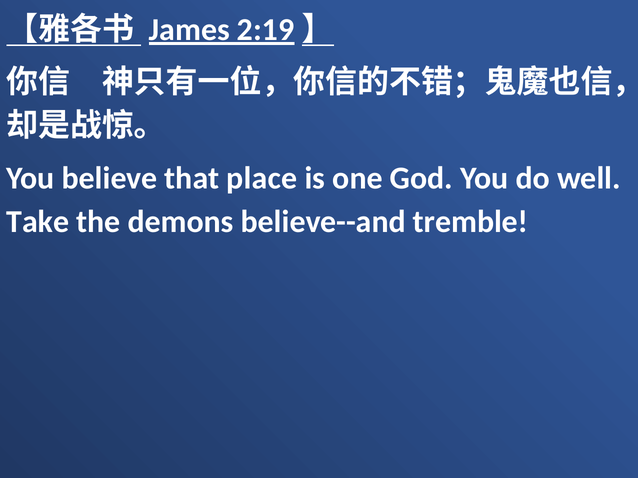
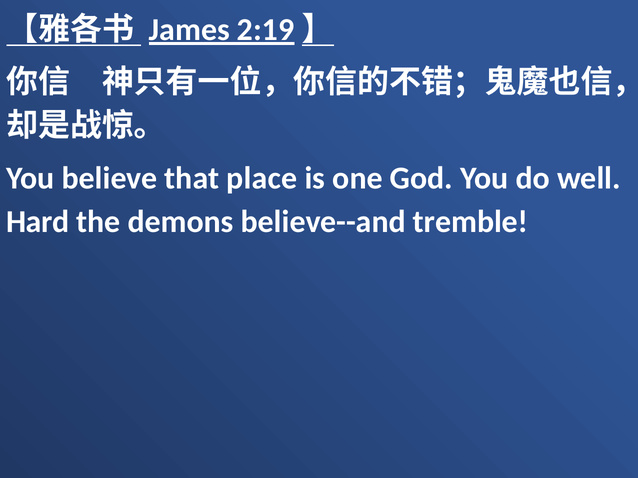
Take: Take -> Hard
